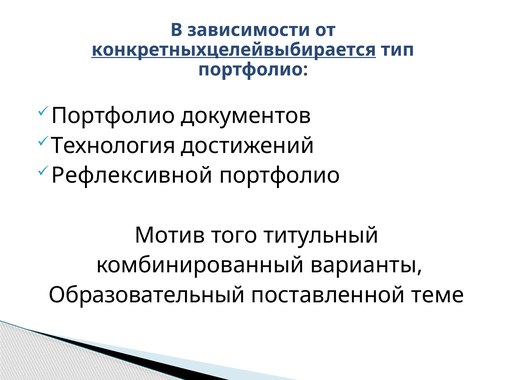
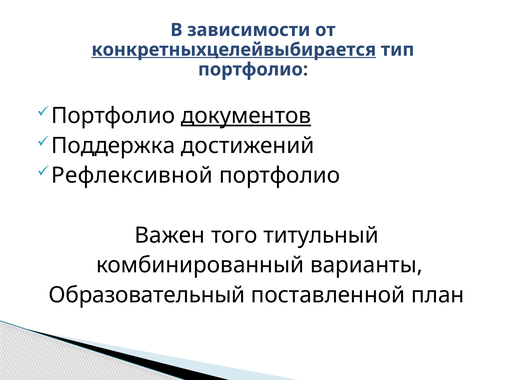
документов underline: none -> present
Технология: Технология -> Поддержка
Мотив: Мотив -> Важен
теме: теме -> план
